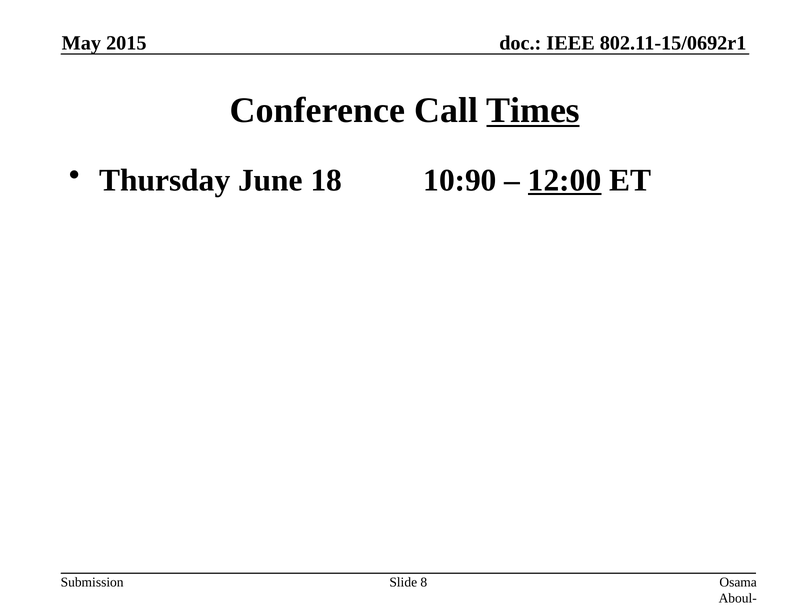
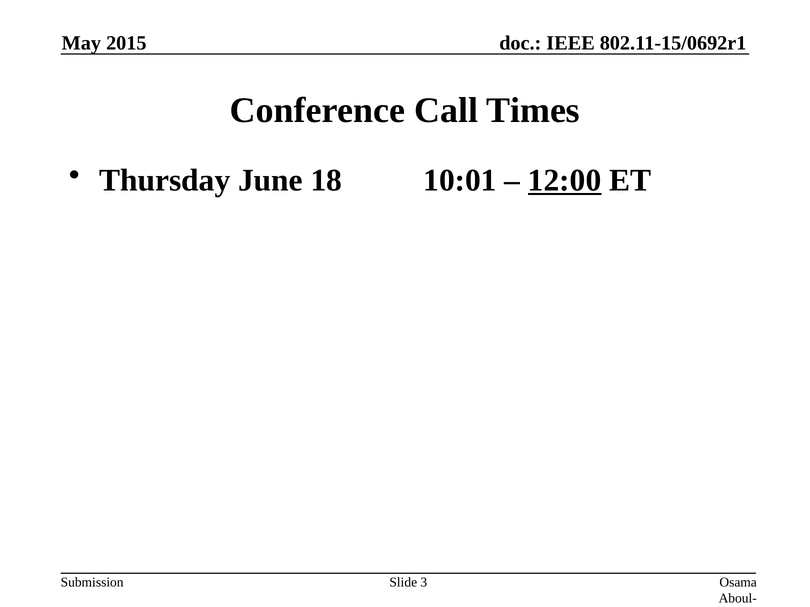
Times underline: present -> none
10:90: 10:90 -> 10:01
8: 8 -> 3
